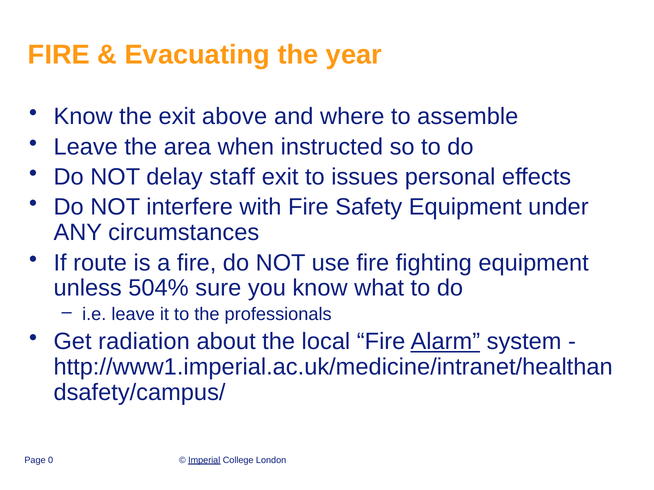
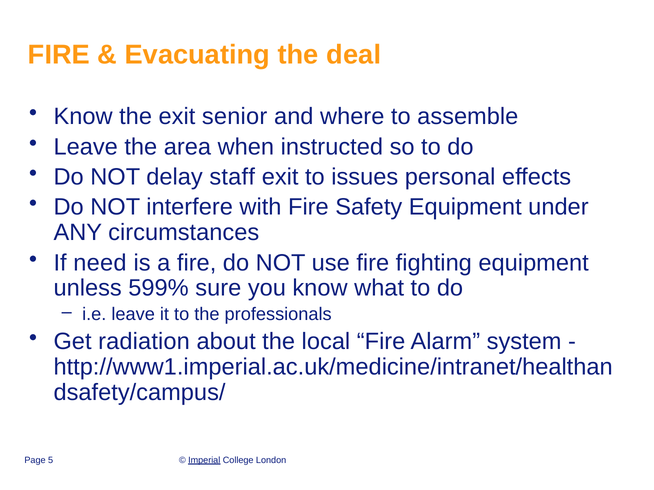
year: year -> deal
above: above -> senior
route: route -> need
504%: 504% -> 599%
Alarm underline: present -> none
0: 0 -> 5
